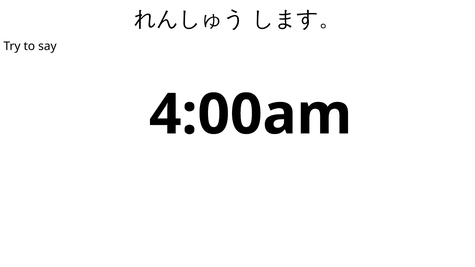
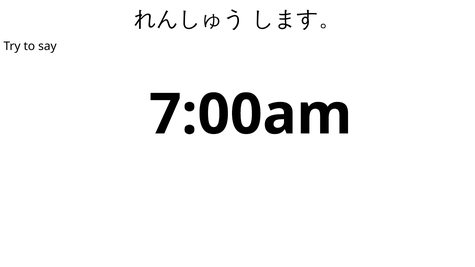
4:00am: 4:00am -> 7:00am
